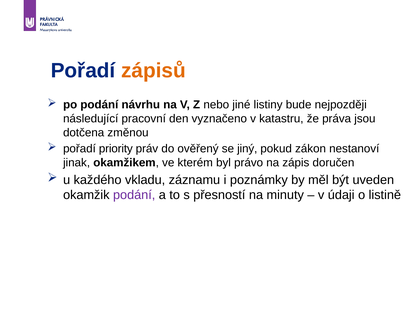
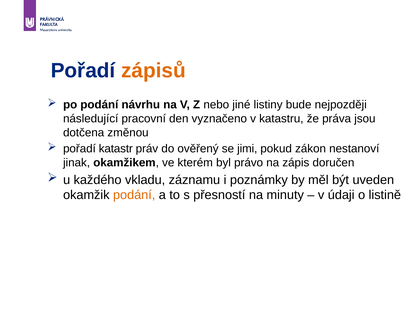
priority: priority -> katastr
jiný: jiný -> jimi
podání at (134, 195) colour: purple -> orange
